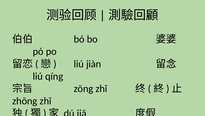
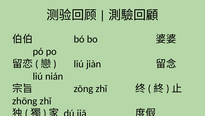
liú qíng: qíng -> nián
